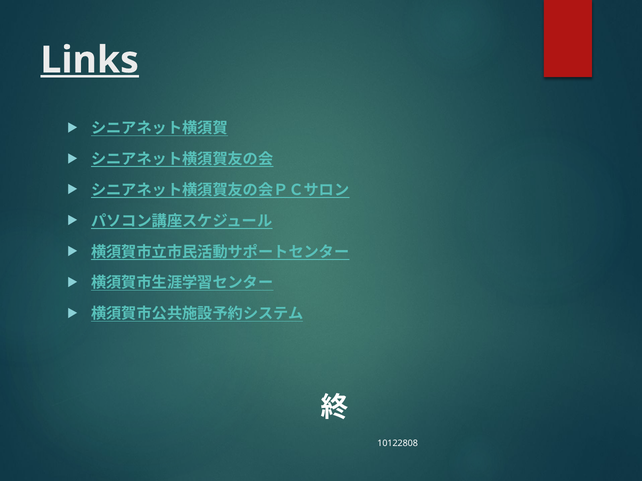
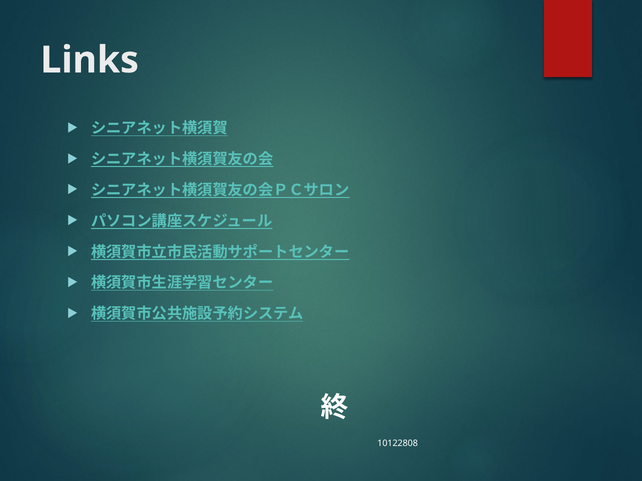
Links underline: present -> none
